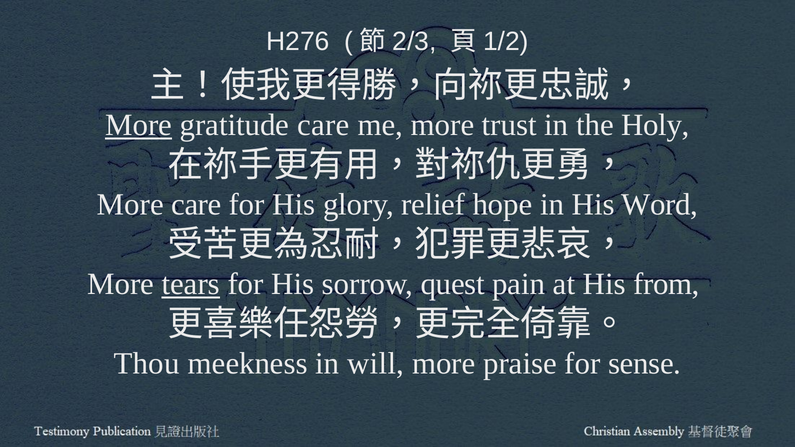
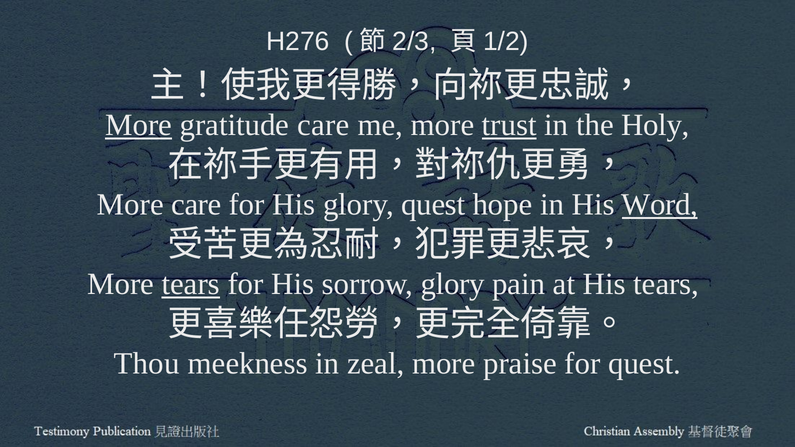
trust underline: none -> present
glory relief: relief -> quest
Word underline: none -> present
sorrow quest: quest -> glory
His from: from -> tears
will: will -> zeal
for sense: sense -> quest
